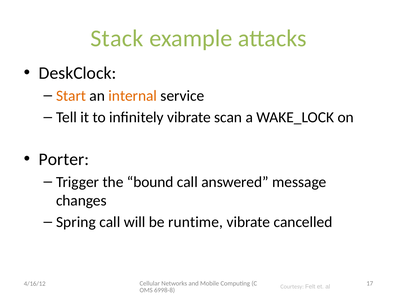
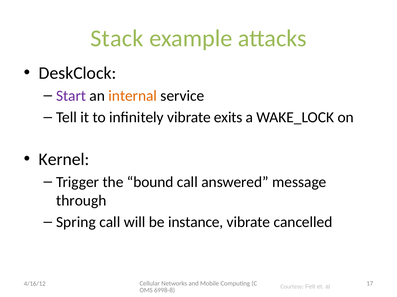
Start colour: orange -> purple
scan: scan -> exits
Porter: Porter -> Kernel
changes: changes -> through
runtime: runtime -> instance
